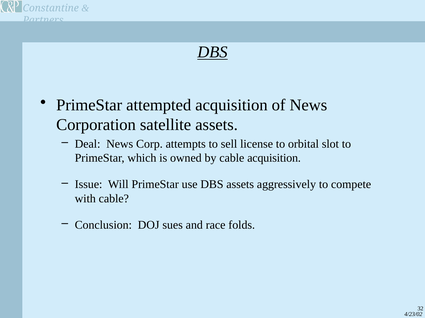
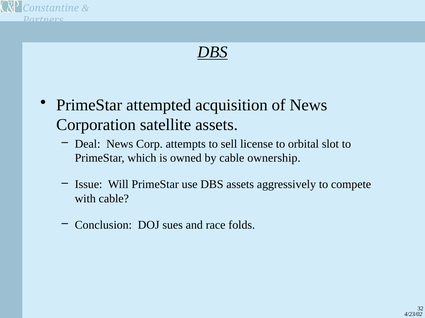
cable acquisition: acquisition -> ownership
